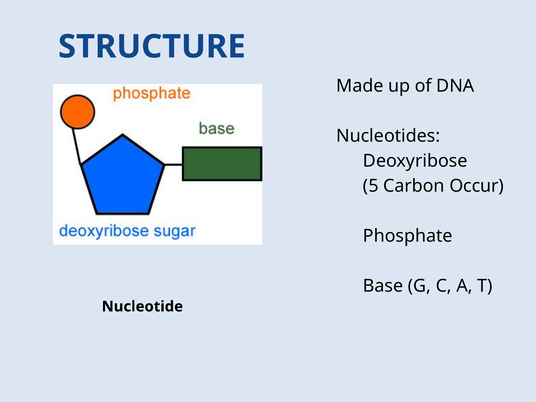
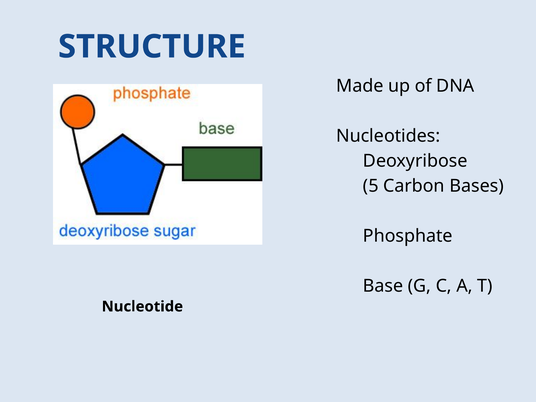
Occur: Occur -> Bases
